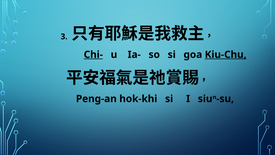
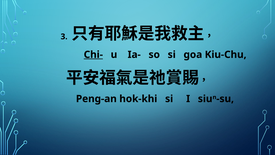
Kiu-Chu underline: present -> none
